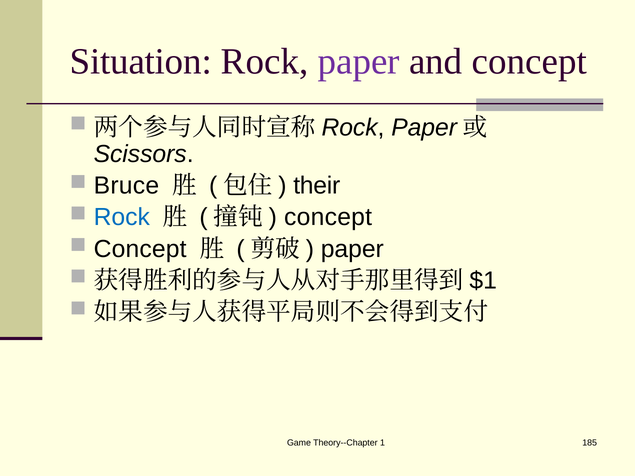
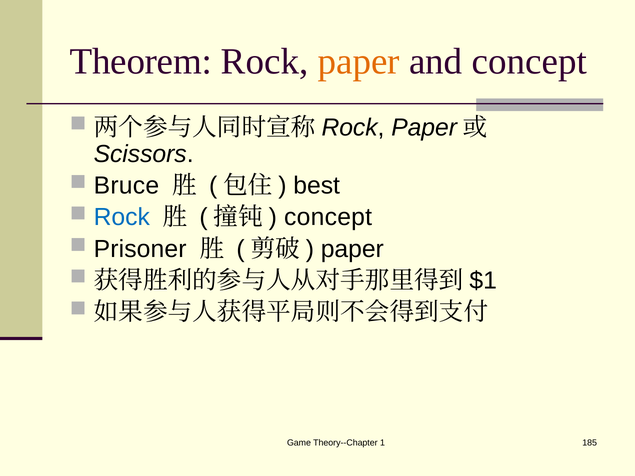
Situation: Situation -> Theorem
paper at (359, 62) colour: purple -> orange
their: their -> best
Concept at (140, 249): Concept -> Prisoner
